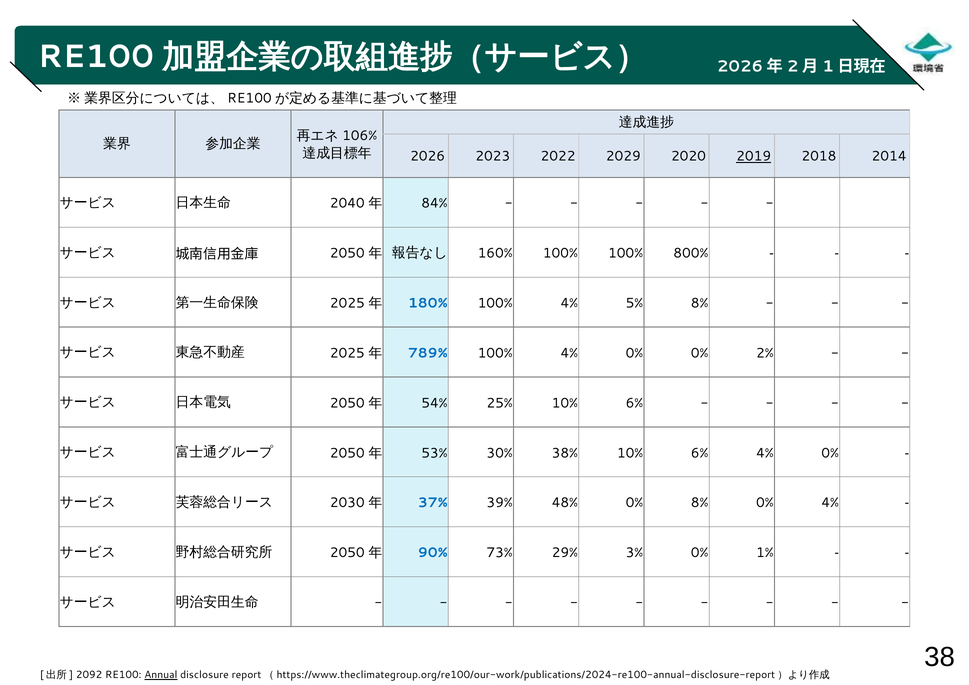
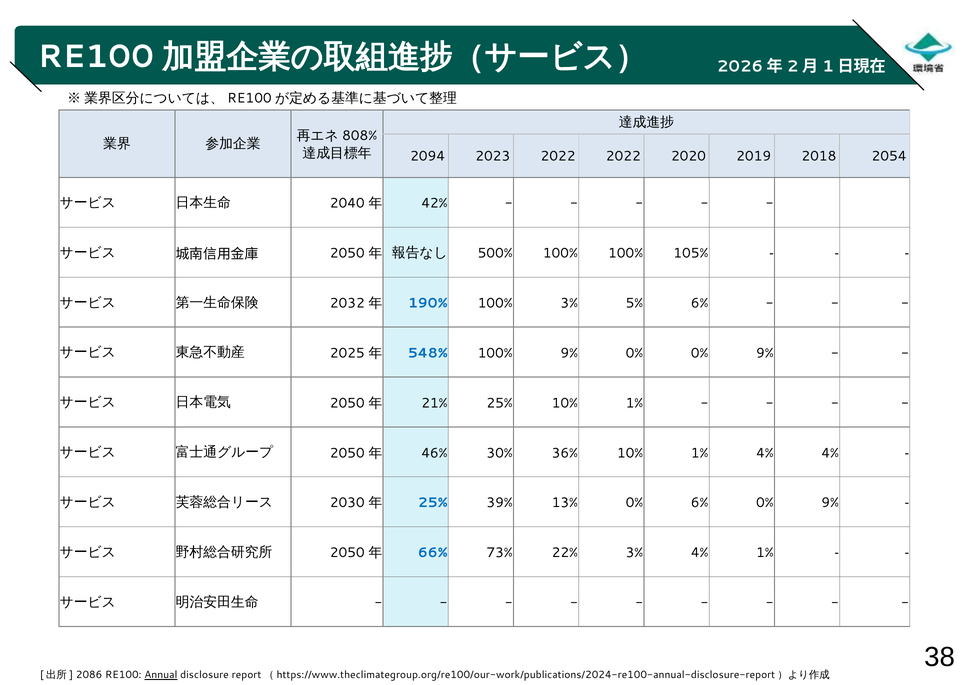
106%: 106% -> 808%
2026: 2026 -> 2094
2022 2029: 2029 -> 2022
2019 underline: present -> none
2014: 2014 -> 2054
84%: 84% -> 42%
160%: 160% -> 500%
800%: 800% -> 105%
2025 at (347, 303): 2025 -> 2032
180%: 180% -> 190%
4% at (569, 303): 4% -> 3%
5% 8%: 8% -> 6%
789%: 789% -> 548%
4% at (569, 353): 4% -> 9%
0% 0% 2%: 2% -> 9%
54%: 54% -> 21%
25% 10% 6%: 6% -> 1%
53%: 53% -> 46%
38%: 38% -> 36%
6% at (700, 453): 6% -> 1%
0% at (830, 453): 0% -> 4%
37% at (433, 503): 37% -> 25%
48%: 48% -> 13%
0% 8%: 8% -> 6%
4% at (830, 503): 4% -> 9%
90%: 90% -> 66%
29%: 29% -> 22%
3% 0%: 0% -> 4%
2092: 2092 -> 2086
